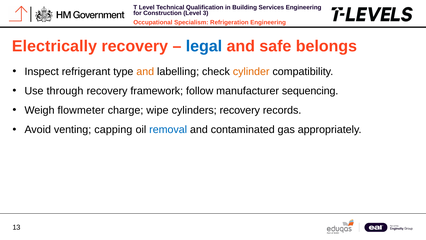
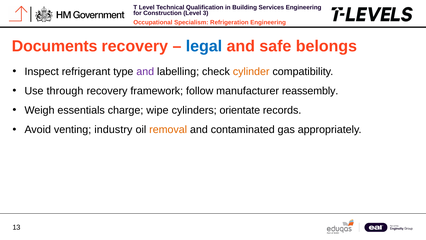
Electrically: Electrically -> Documents
and at (145, 71) colour: orange -> purple
sequencing: sequencing -> reassembly
flowmeter: flowmeter -> essentials
cylinders recovery: recovery -> orientate
capping: capping -> industry
removal colour: blue -> orange
